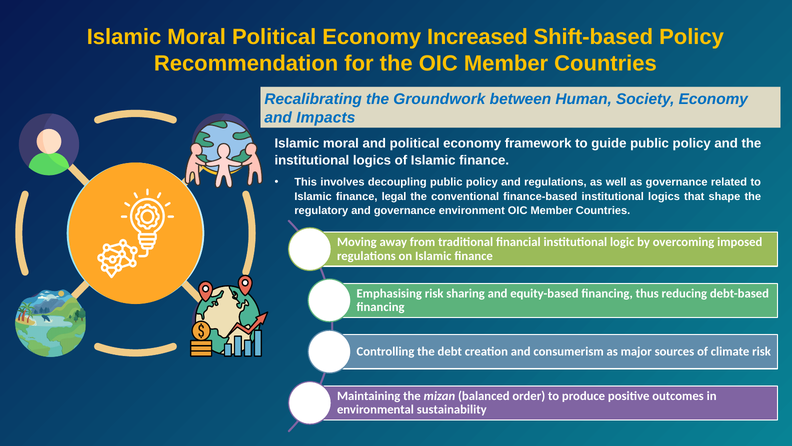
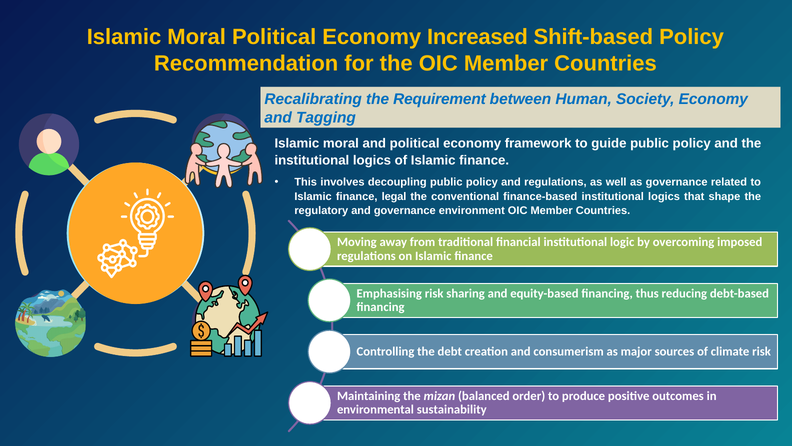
Groundwork: Groundwork -> Requirement
Impacts: Impacts -> Tagging
